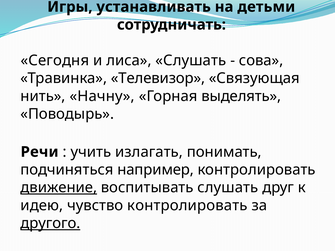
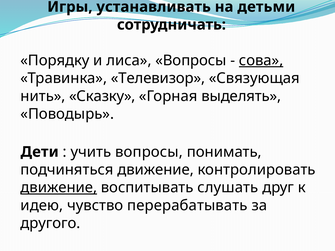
Сегодня: Сегодня -> Порядку
лиса Слушать: Слушать -> Вопросы
сова underline: none -> present
Начну: Начну -> Сказку
Речи: Речи -> Дети
учить излагать: излагать -> вопросы
подчиняться например: например -> движение
чувство контролировать: контролировать -> перерабатывать
другого underline: present -> none
